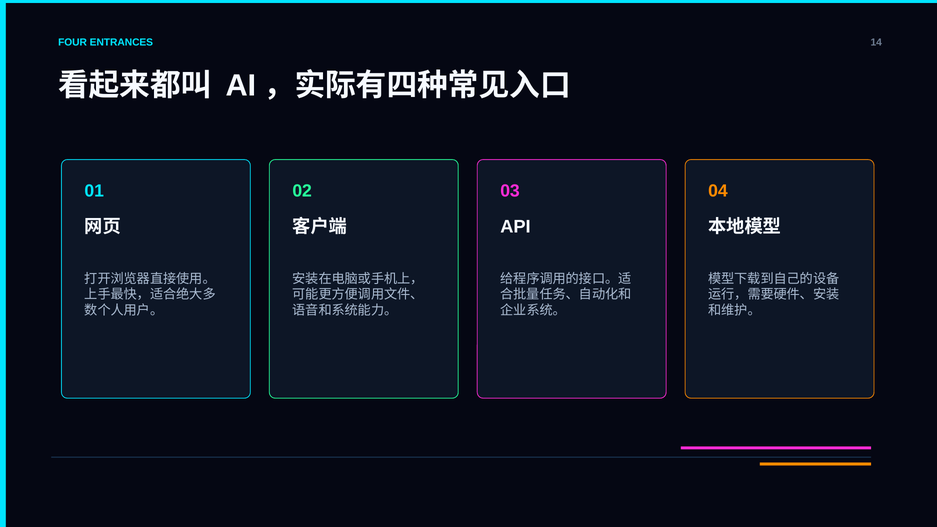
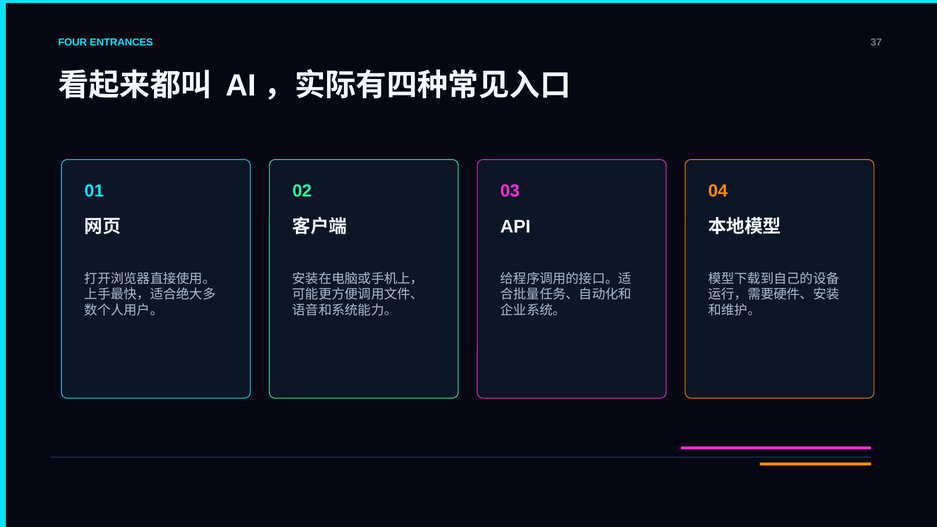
14: 14 -> 37
